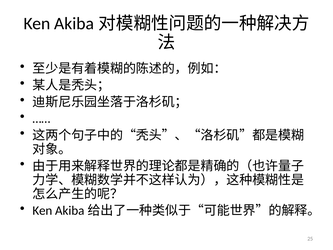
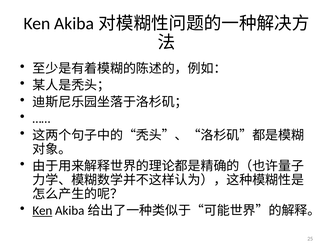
Ken at (42, 210) underline: none -> present
